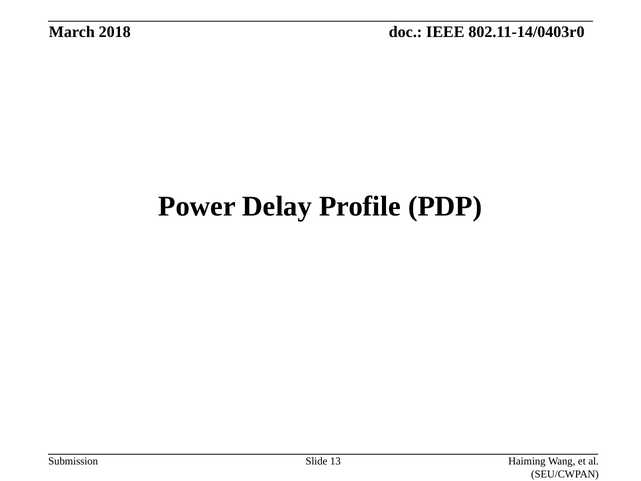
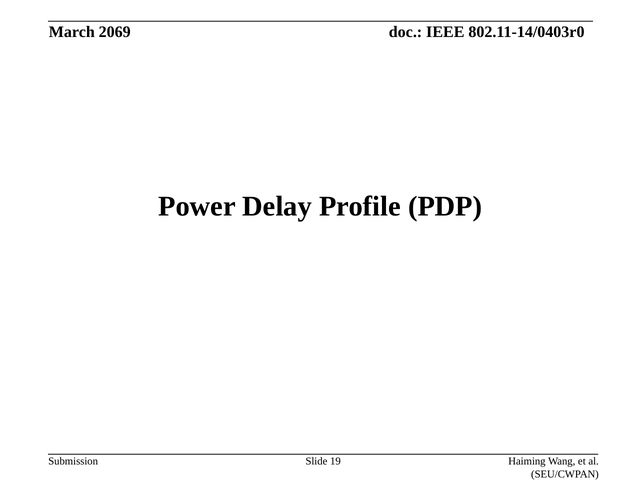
2018: 2018 -> 2069
13: 13 -> 19
